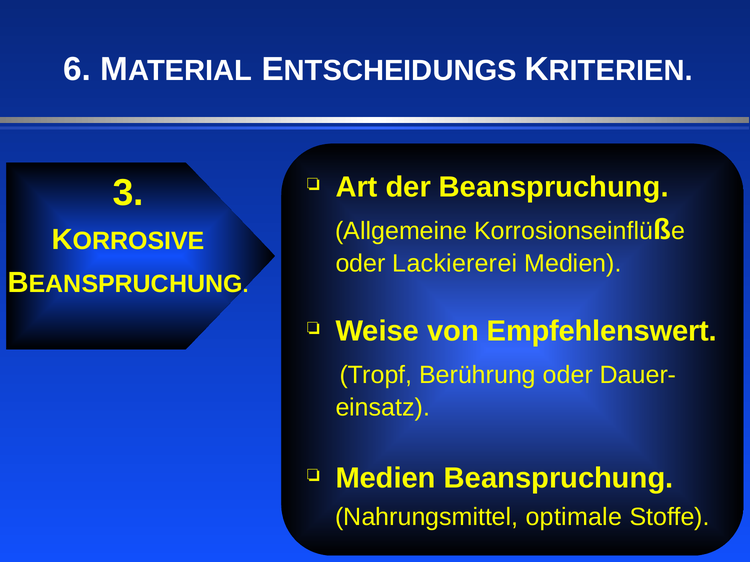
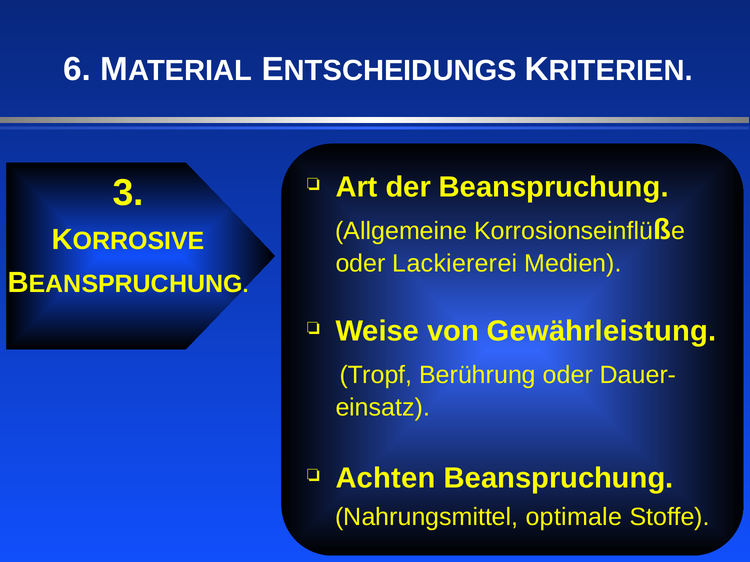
Empfehlenswert: Empfehlenswert -> Gewährleistung
Medien at (386, 479): Medien -> Achten
